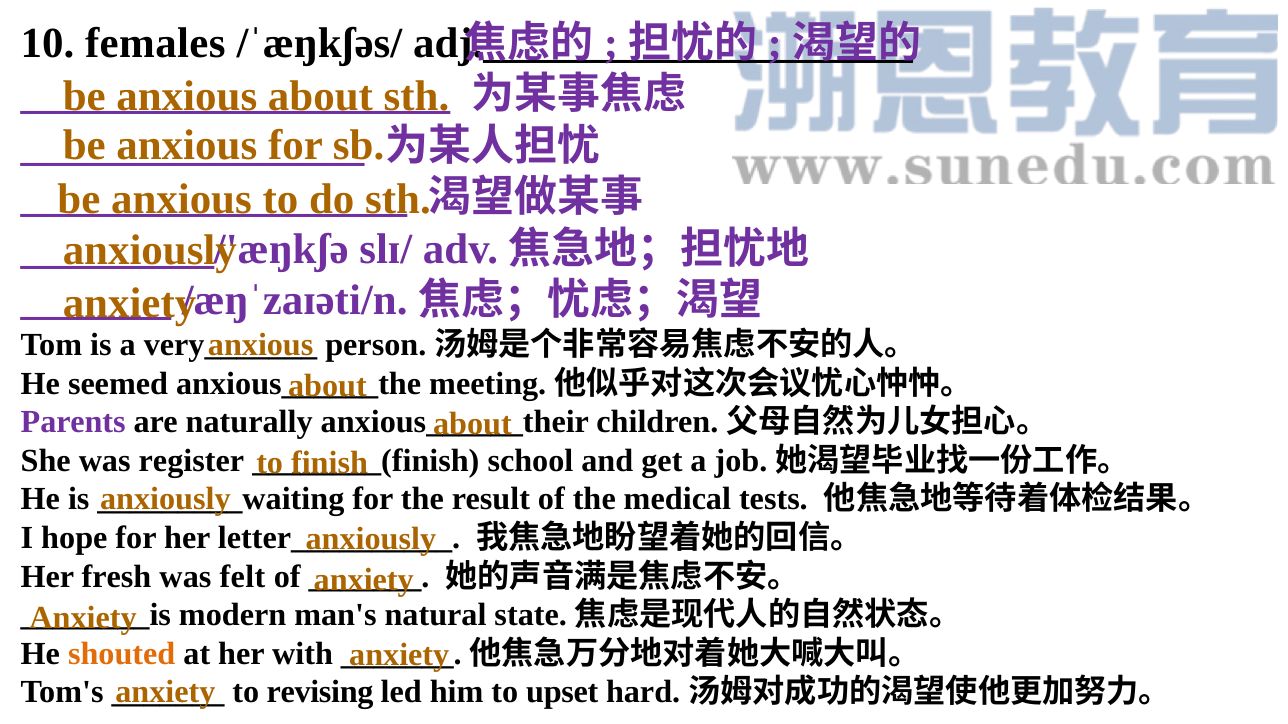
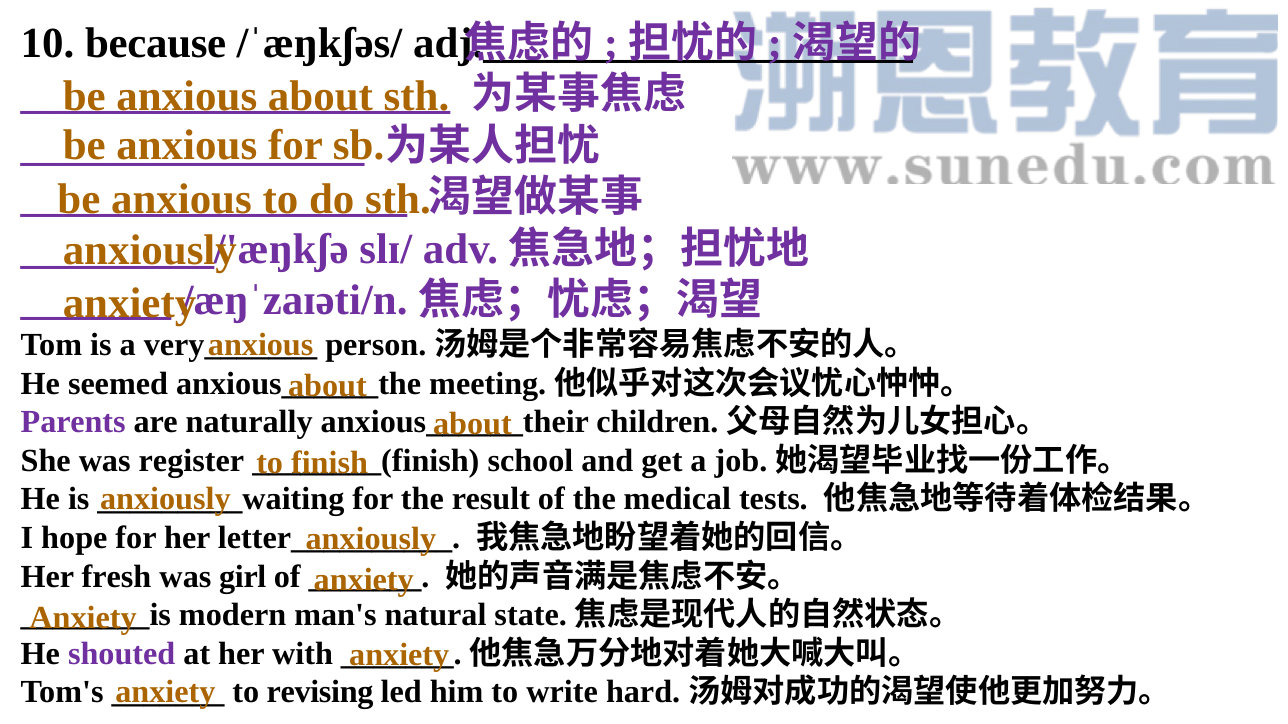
females: females -> because
felt: felt -> girl
shouted colour: orange -> purple
upset: upset -> write
